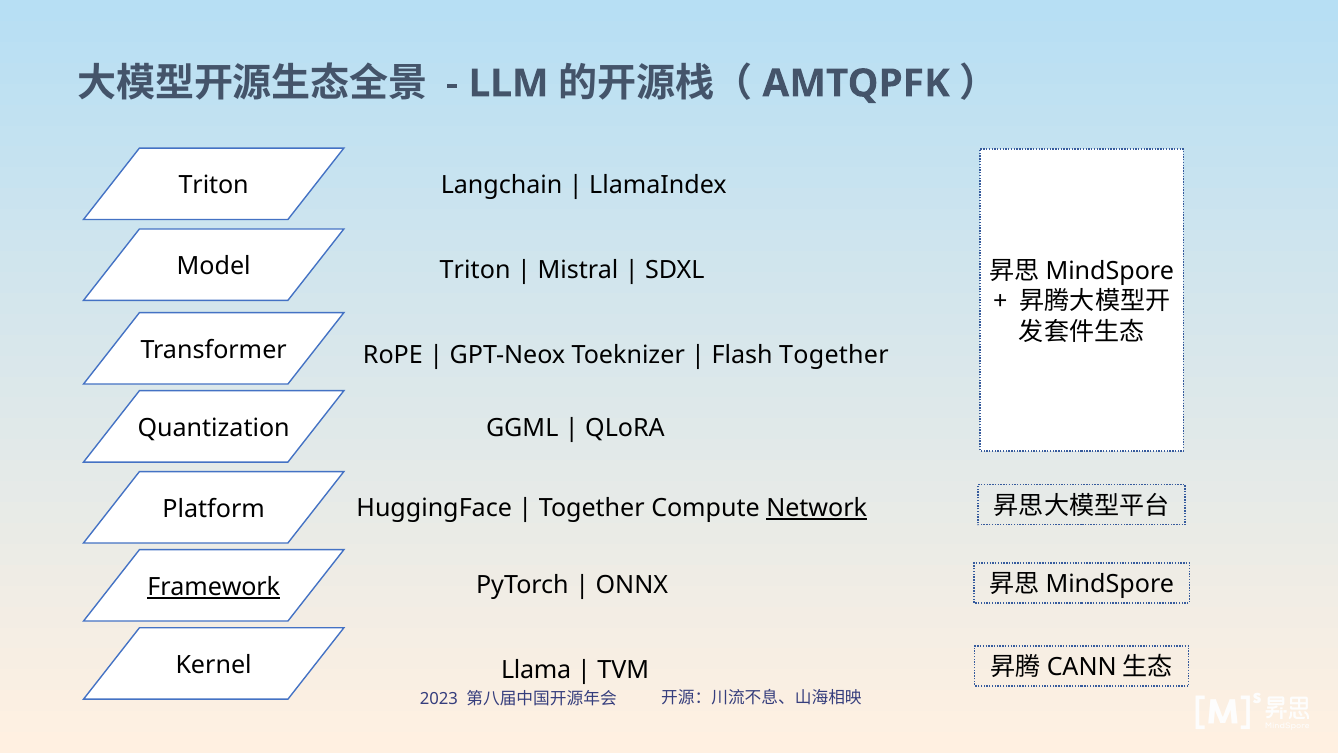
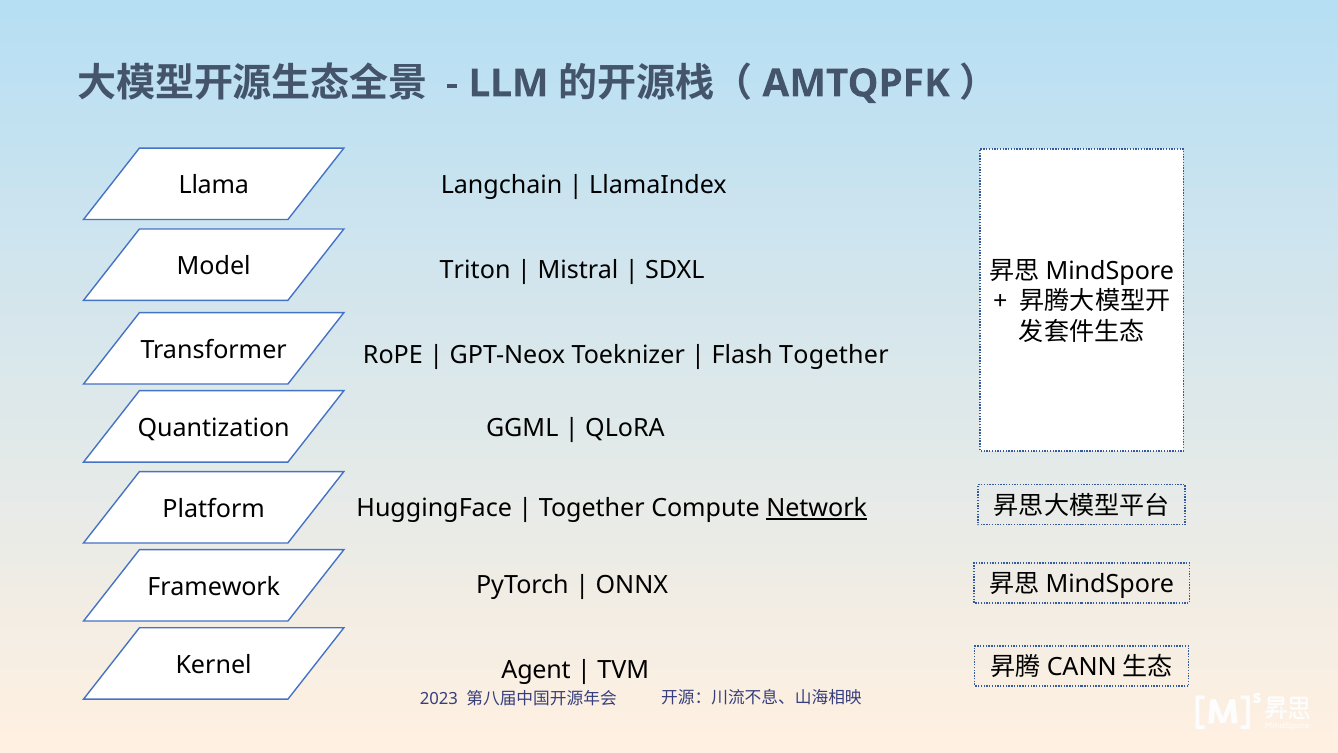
Triton at (214, 185): Triton -> Llama
Framework underline: present -> none
Llama: Llama -> Agent
